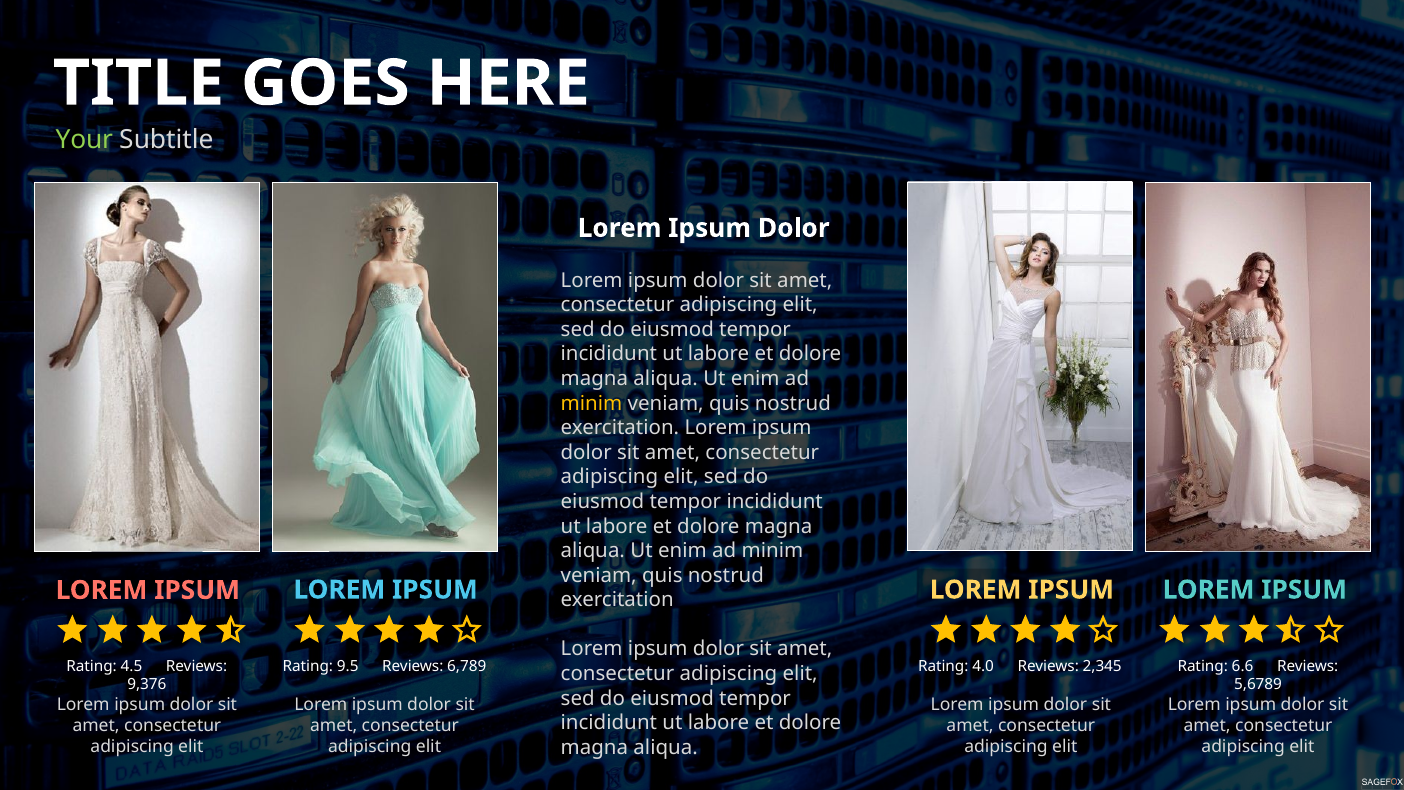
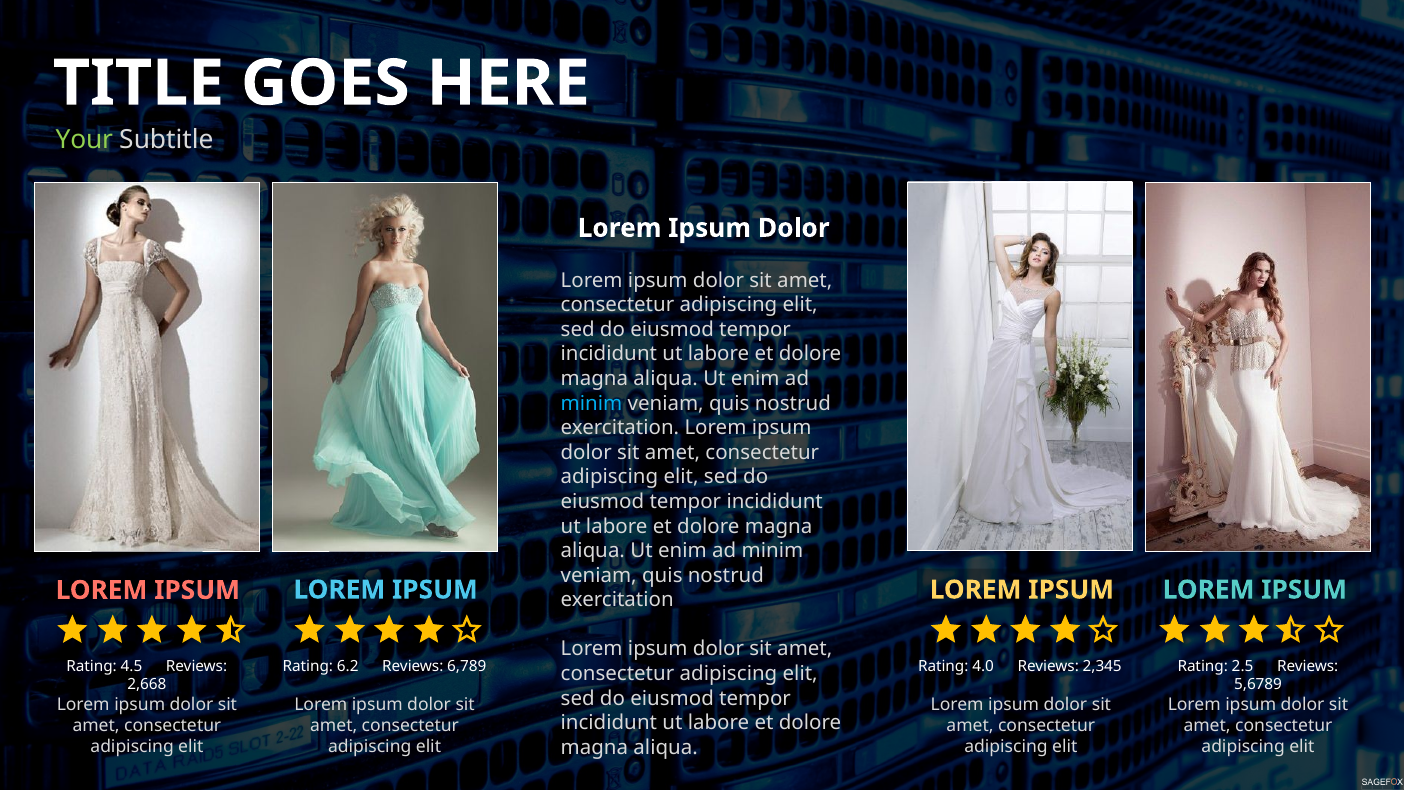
minim at (591, 403) colour: yellow -> light blue
9.5: 9.5 -> 6.2
6.6: 6.6 -> 2.5
9,376: 9,376 -> 2,668
